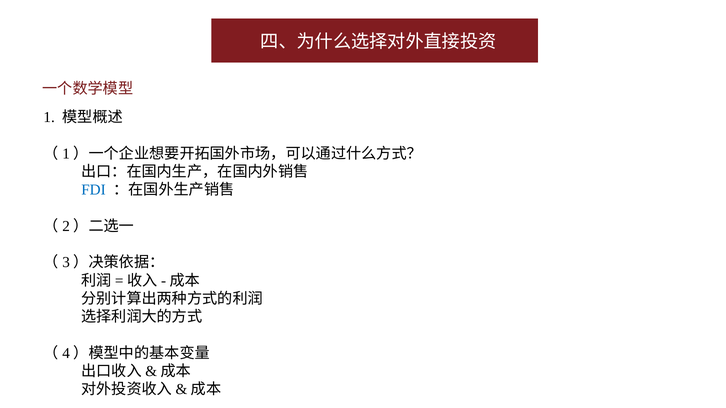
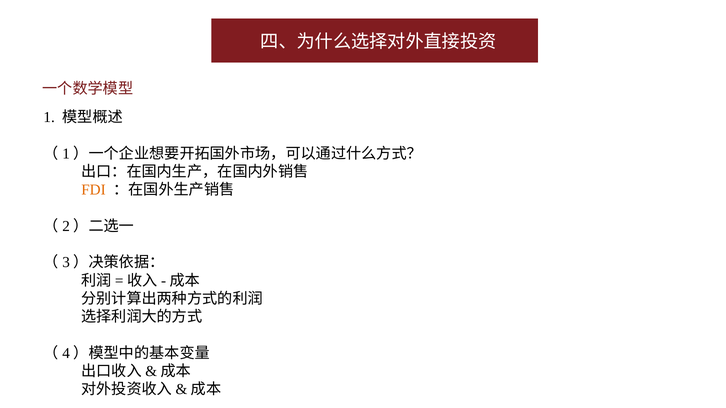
FDI colour: blue -> orange
